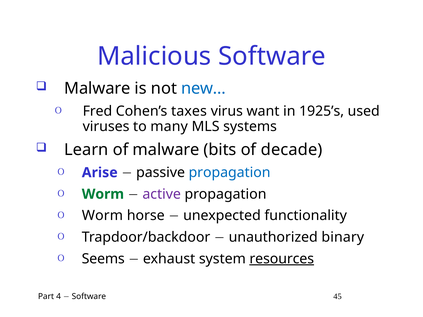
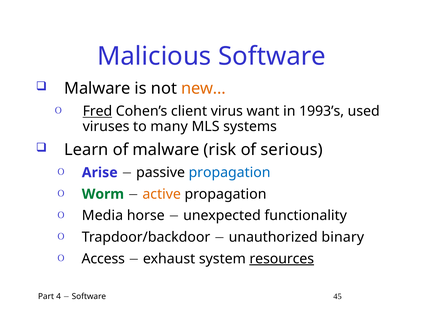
new… colour: blue -> orange
Fred underline: none -> present
taxes: taxes -> client
1925’s: 1925’s -> 1993’s
bits: bits -> risk
decade: decade -> serious
active colour: purple -> orange
Worm at (102, 216): Worm -> Media
Seems: Seems -> Access
